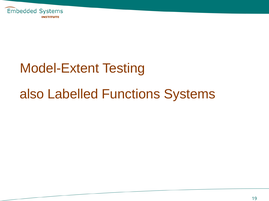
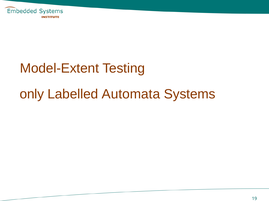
also: also -> only
Functions: Functions -> Automata
